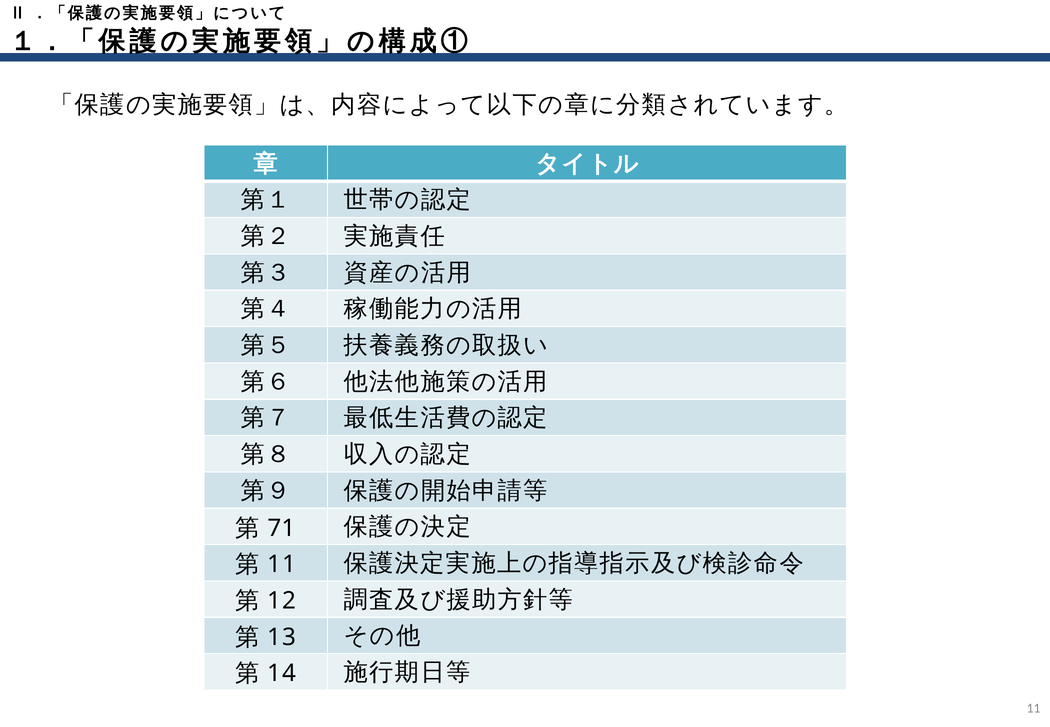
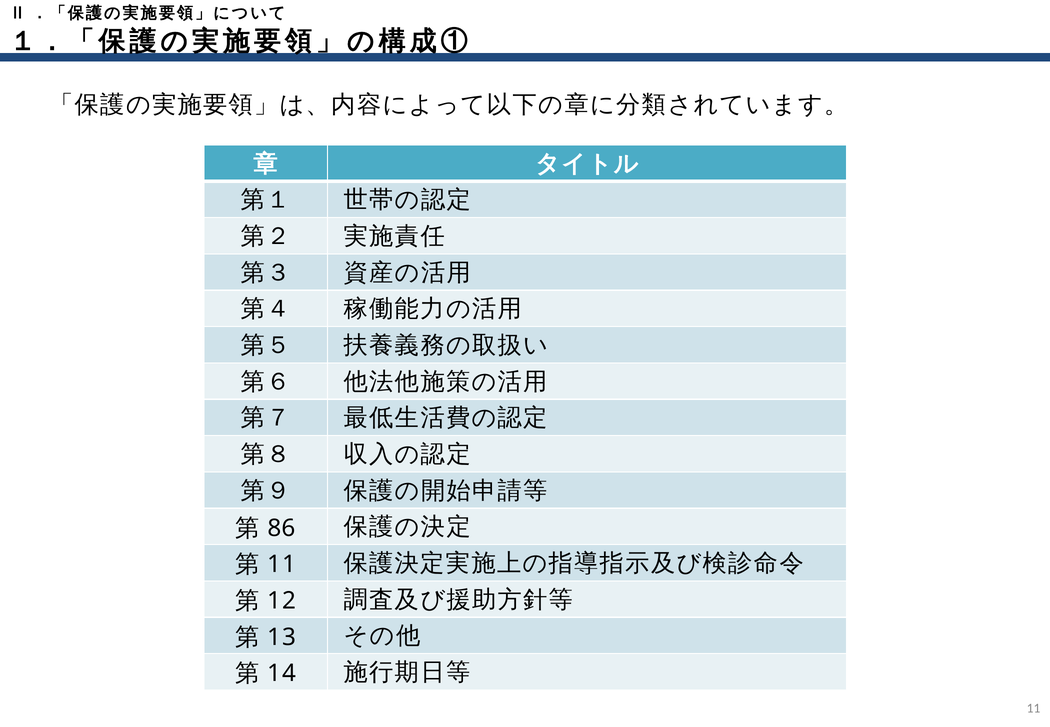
71: 71 -> 86
